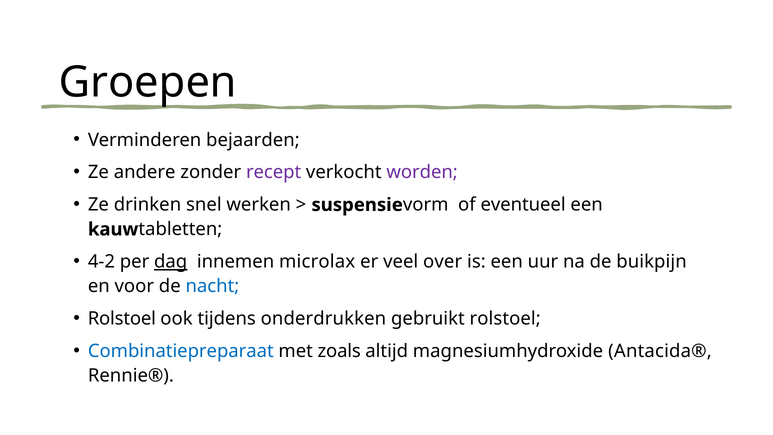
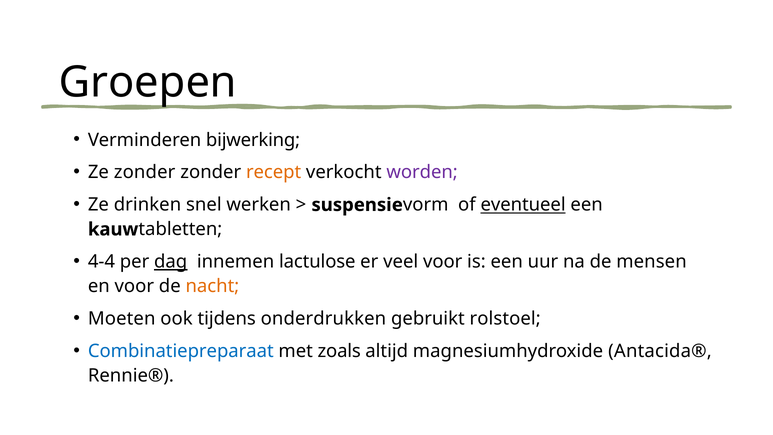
bejaarden: bejaarden -> bijwerking
Ze andere: andere -> zonder
recept colour: purple -> orange
eventueel underline: none -> present
4-2: 4-2 -> 4-4
microlax: microlax -> lactulose
veel over: over -> voor
buikpijn: buikpijn -> mensen
nacht colour: blue -> orange
Rolstoel at (122, 319): Rolstoel -> Moeten
